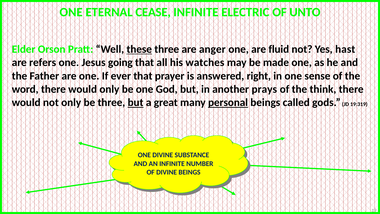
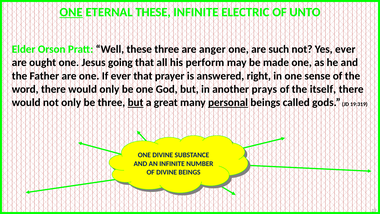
ONE at (71, 12) underline: none -> present
ETERNAL CEASE: CEASE -> THESE
these at (139, 49) underline: present -> none
fluid: fluid -> such
Yes hast: hast -> ever
refers: refers -> ought
watches: watches -> perform
think: think -> itself
